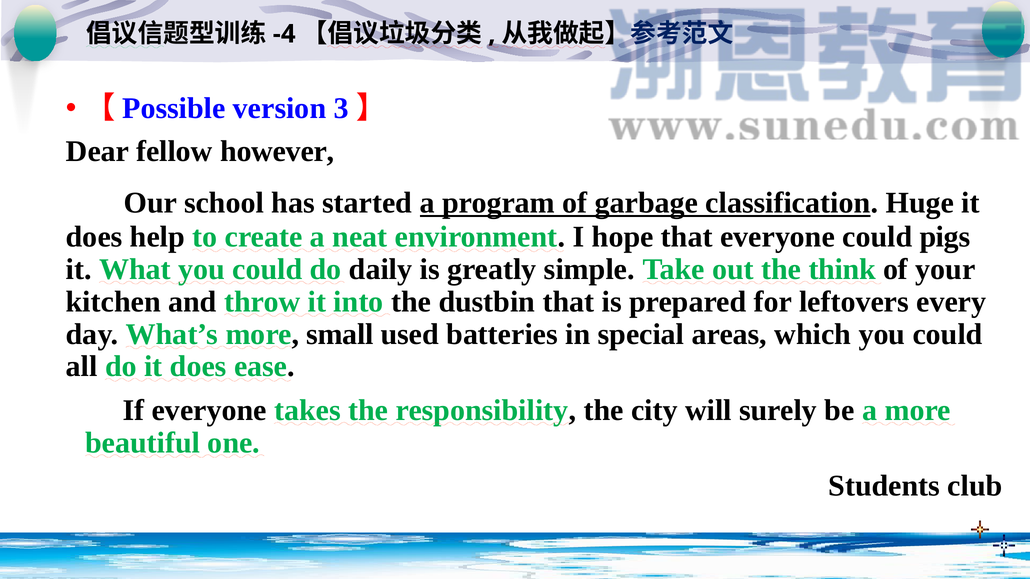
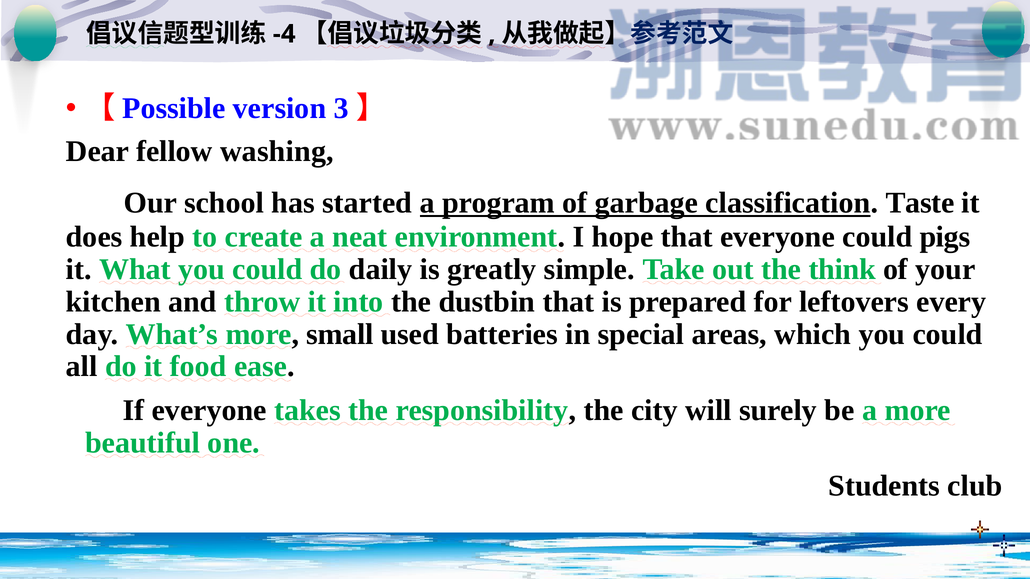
however: however -> washing
Huge: Huge -> Taste
do it does: does -> food
